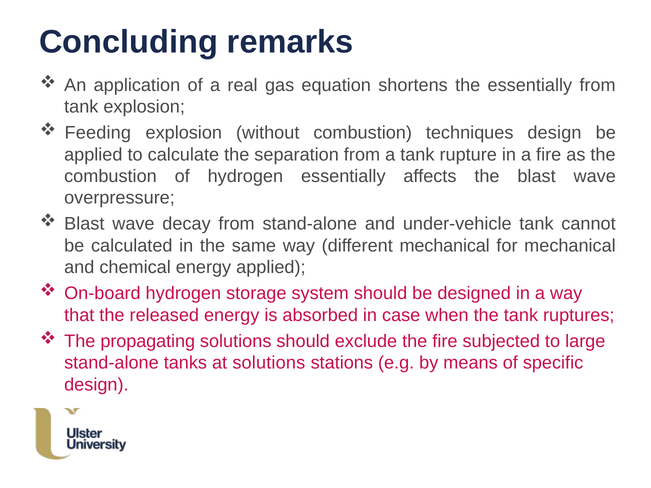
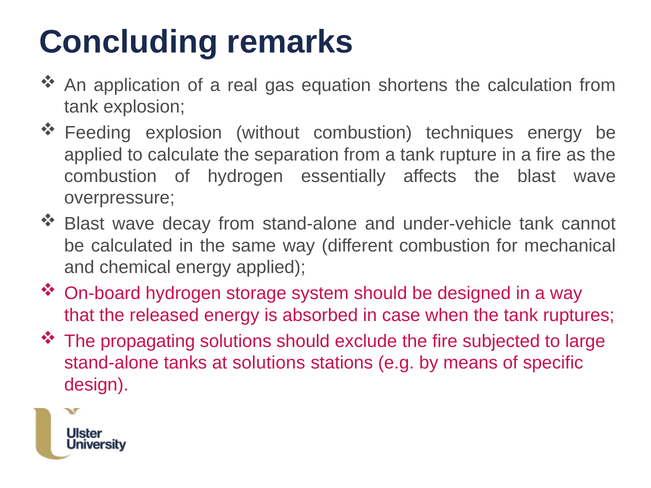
the essentially: essentially -> calculation
techniques design: design -> energy
different mechanical: mechanical -> combustion
